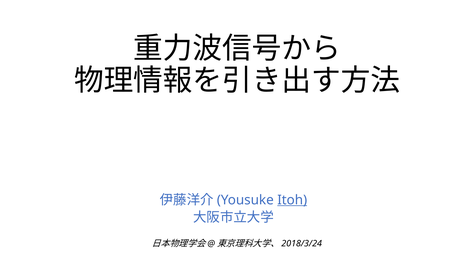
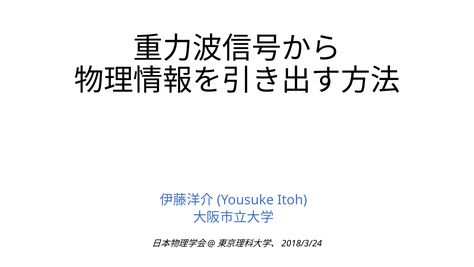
Itoh underline: present -> none
